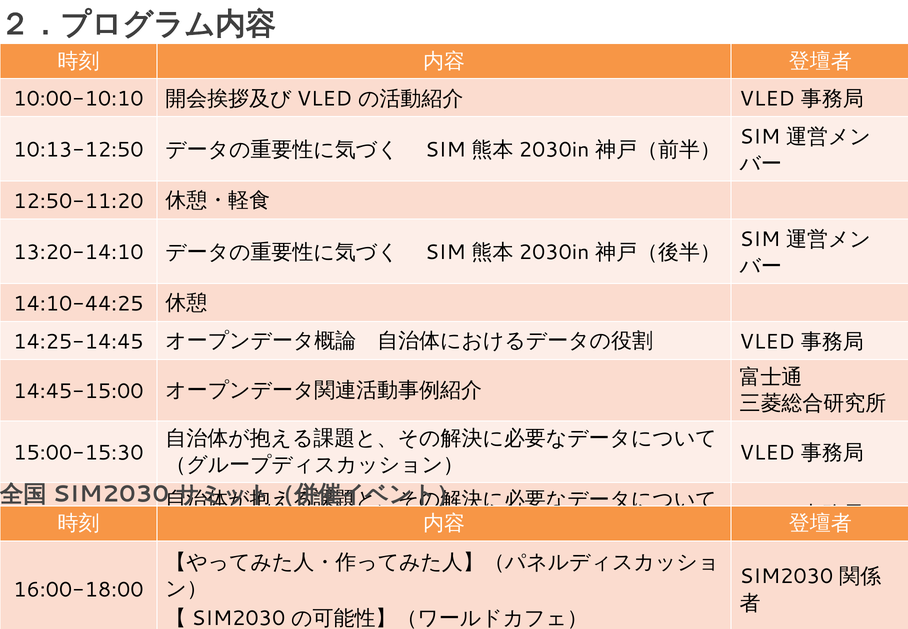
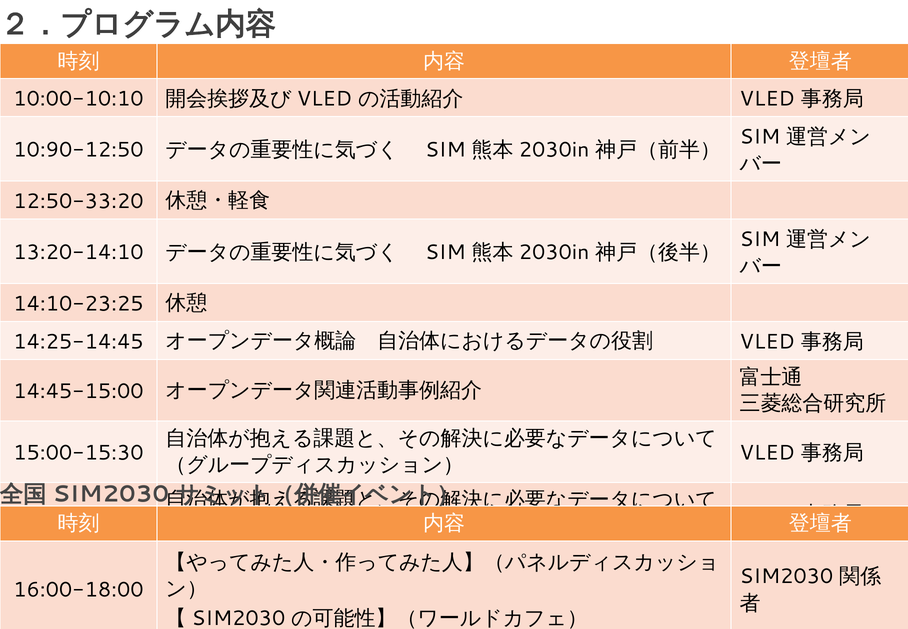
10:13-12:50: 10:13-12:50 -> 10:90-12:50
12:50-11:20: 12:50-11:20 -> 12:50-33:20
14:10-44:25: 14:10-44:25 -> 14:10-23:25
